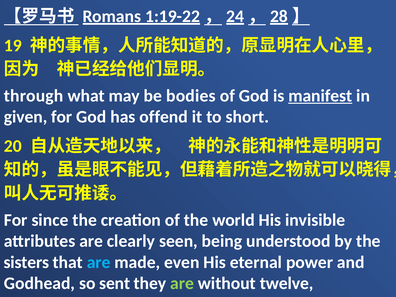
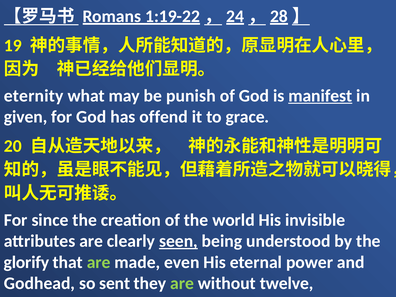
through: through -> eternity
bodies: bodies -> punish
short: short -> grace
seen underline: none -> present
sisters: sisters -> glorify
are at (99, 262) colour: light blue -> light green
